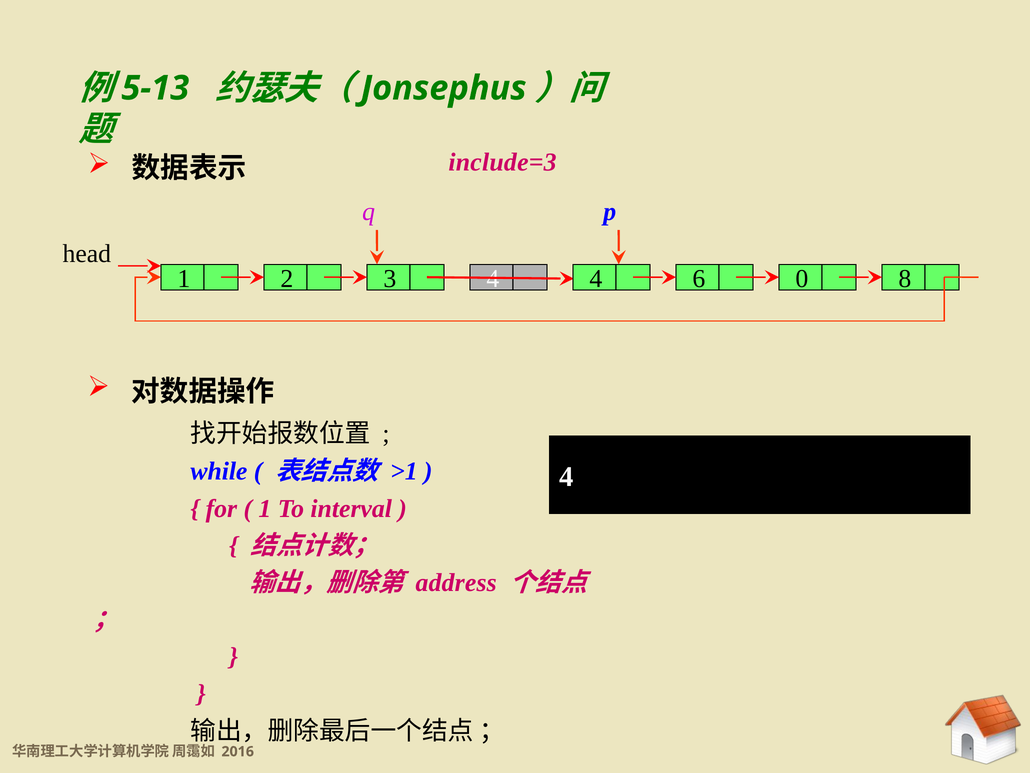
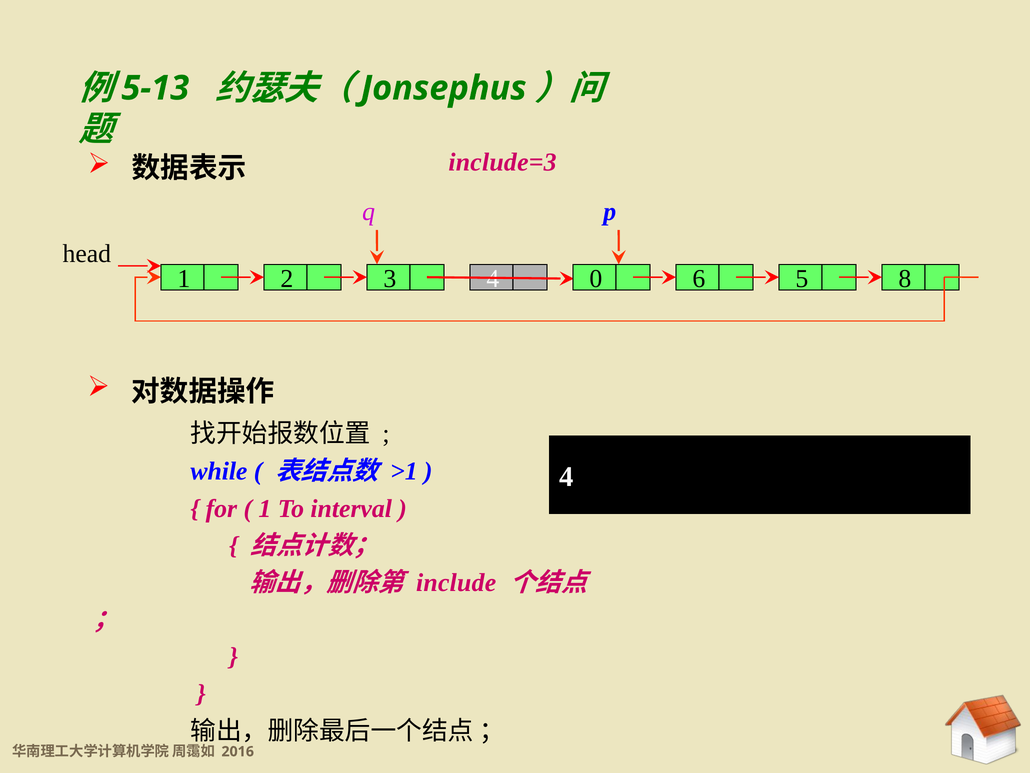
4 4: 4 -> 0
6 0: 0 -> 5
address: address -> include
